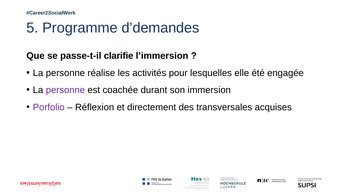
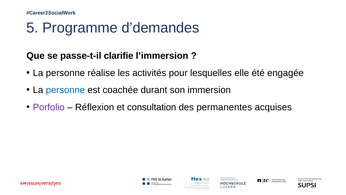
personne at (65, 90) colour: purple -> blue
directement: directement -> consultation
transversales: transversales -> permanentes
